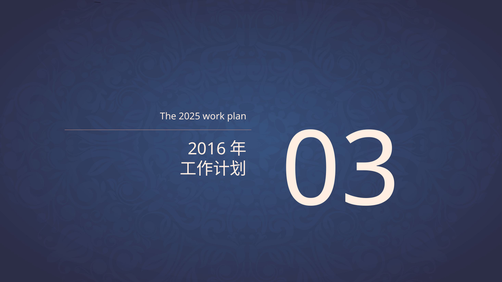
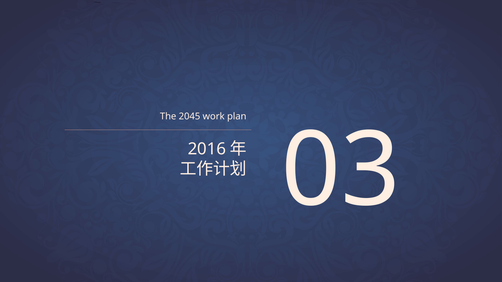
2025: 2025 -> 2045
